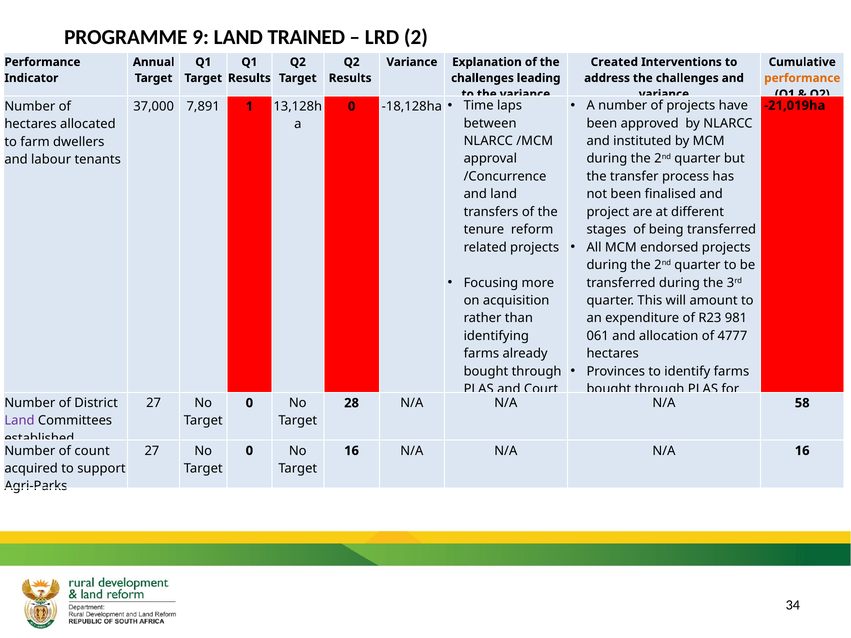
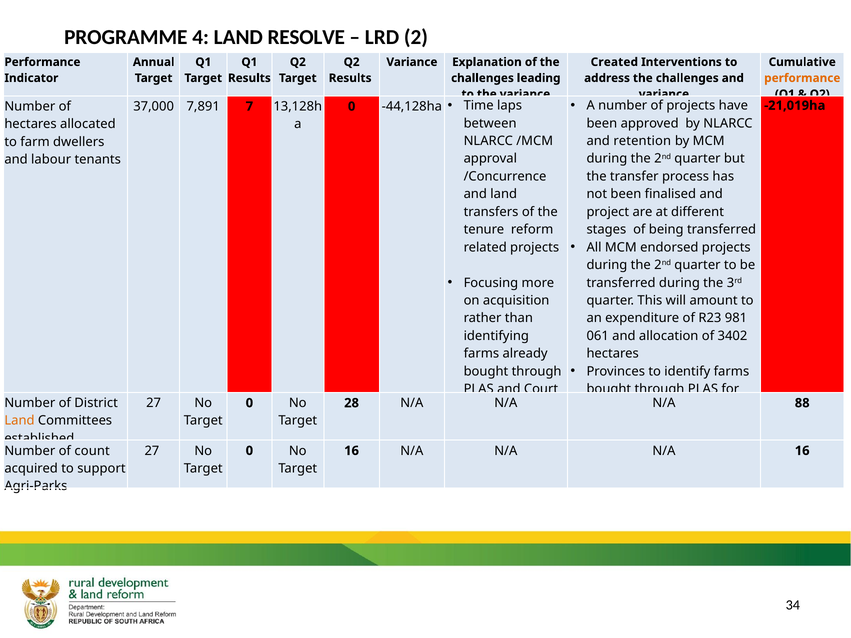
9: 9 -> 4
TRAINED: TRAINED -> RESOLVE
1: 1 -> 7
-18,128ha: -18,128ha -> -44,128ha
instituted: instituted -> retention
4777: 4777 -> 3402
58: 58 -> 88
Land at (19, 421) colour: purple -> orange
